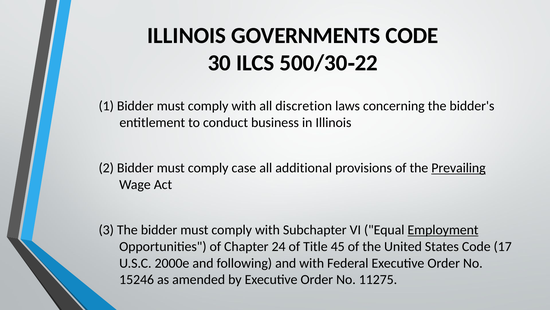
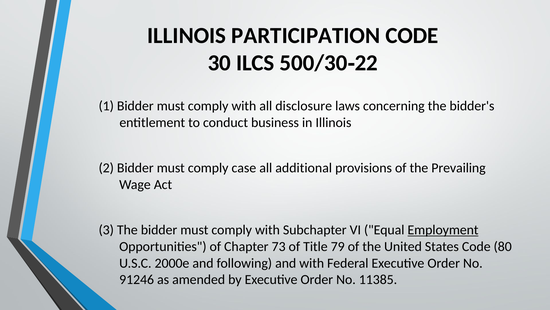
GOVERNMENTS: GOVERNMENTS -> PARTICIPATION
discretion: discretion -> disclosure
Prevailing underline: present -> none
24: 24 -> 73
45: 45 -> 79
17: 17 -> 80
15246: 15246 -> 91246
11275: 11275 -> 11385
